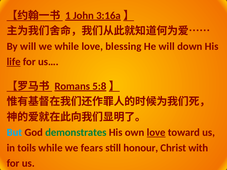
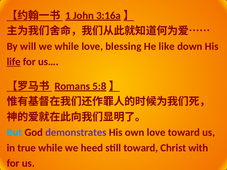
He will: will -> like
demonstrates colour: green -> purple
love at (156, 133) underline: present -> none
toils: toils -> true
fears: fears -> heed
still honour: honour -> toward
